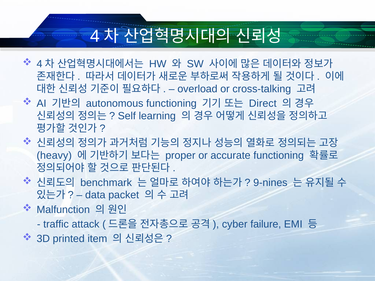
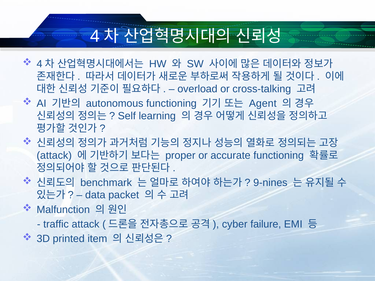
Direct: Direct -> Agent
heavy at (54, 156): heavy -> attack
